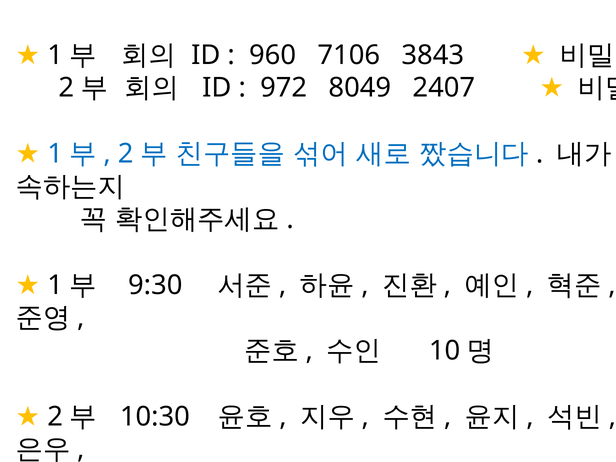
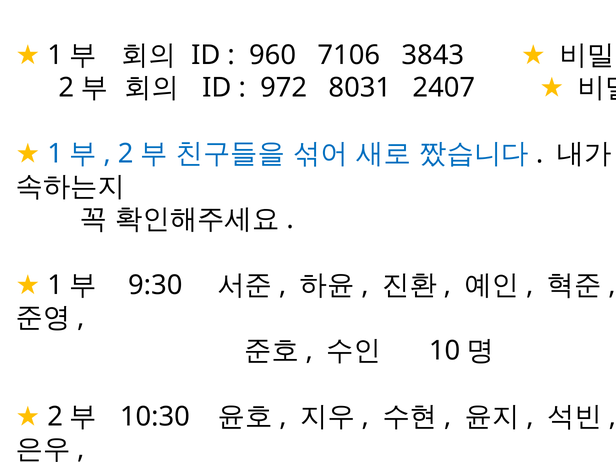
8049: 8049 -> 8031
